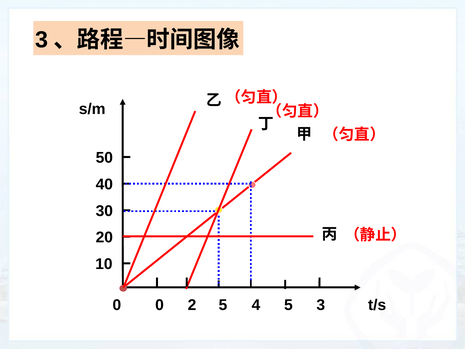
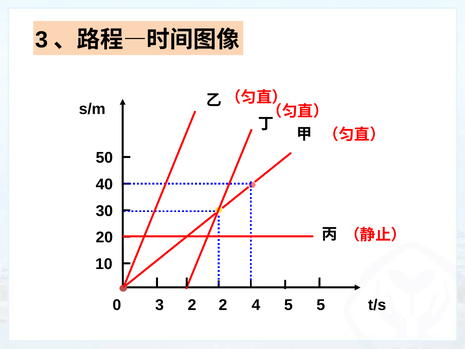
0 0: 0 -> 3
2 5: 5 -> 2
5 3: 3 -> 5
